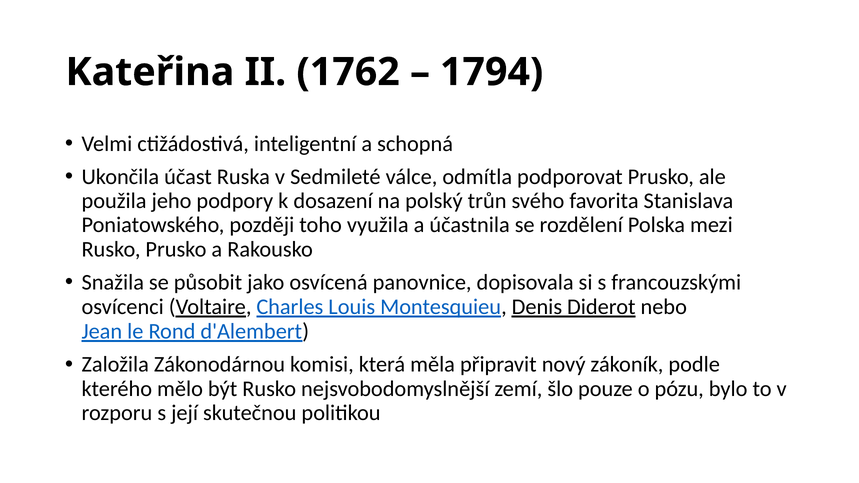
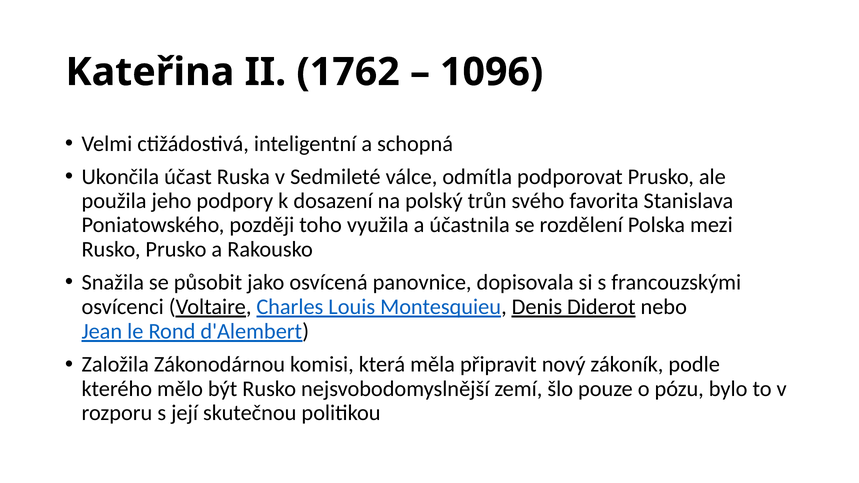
1794: 1794 -> 1096
